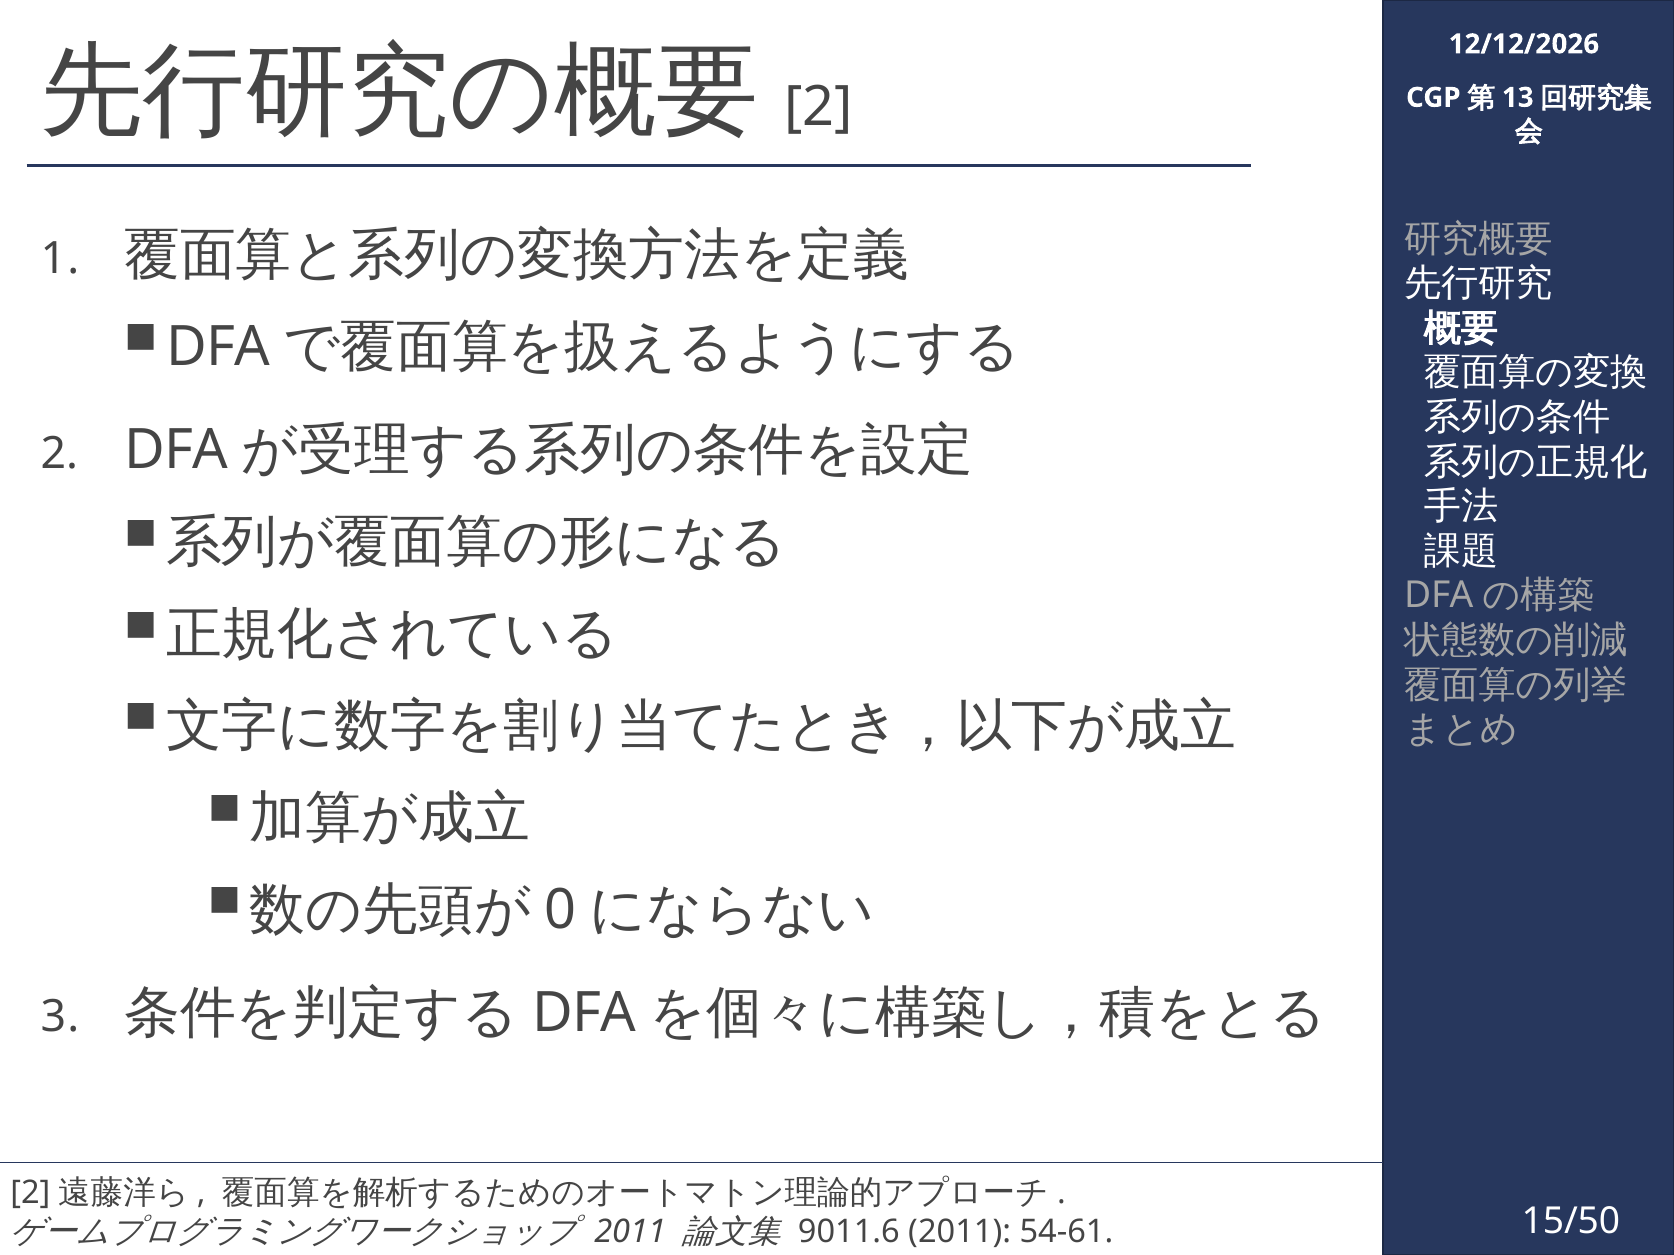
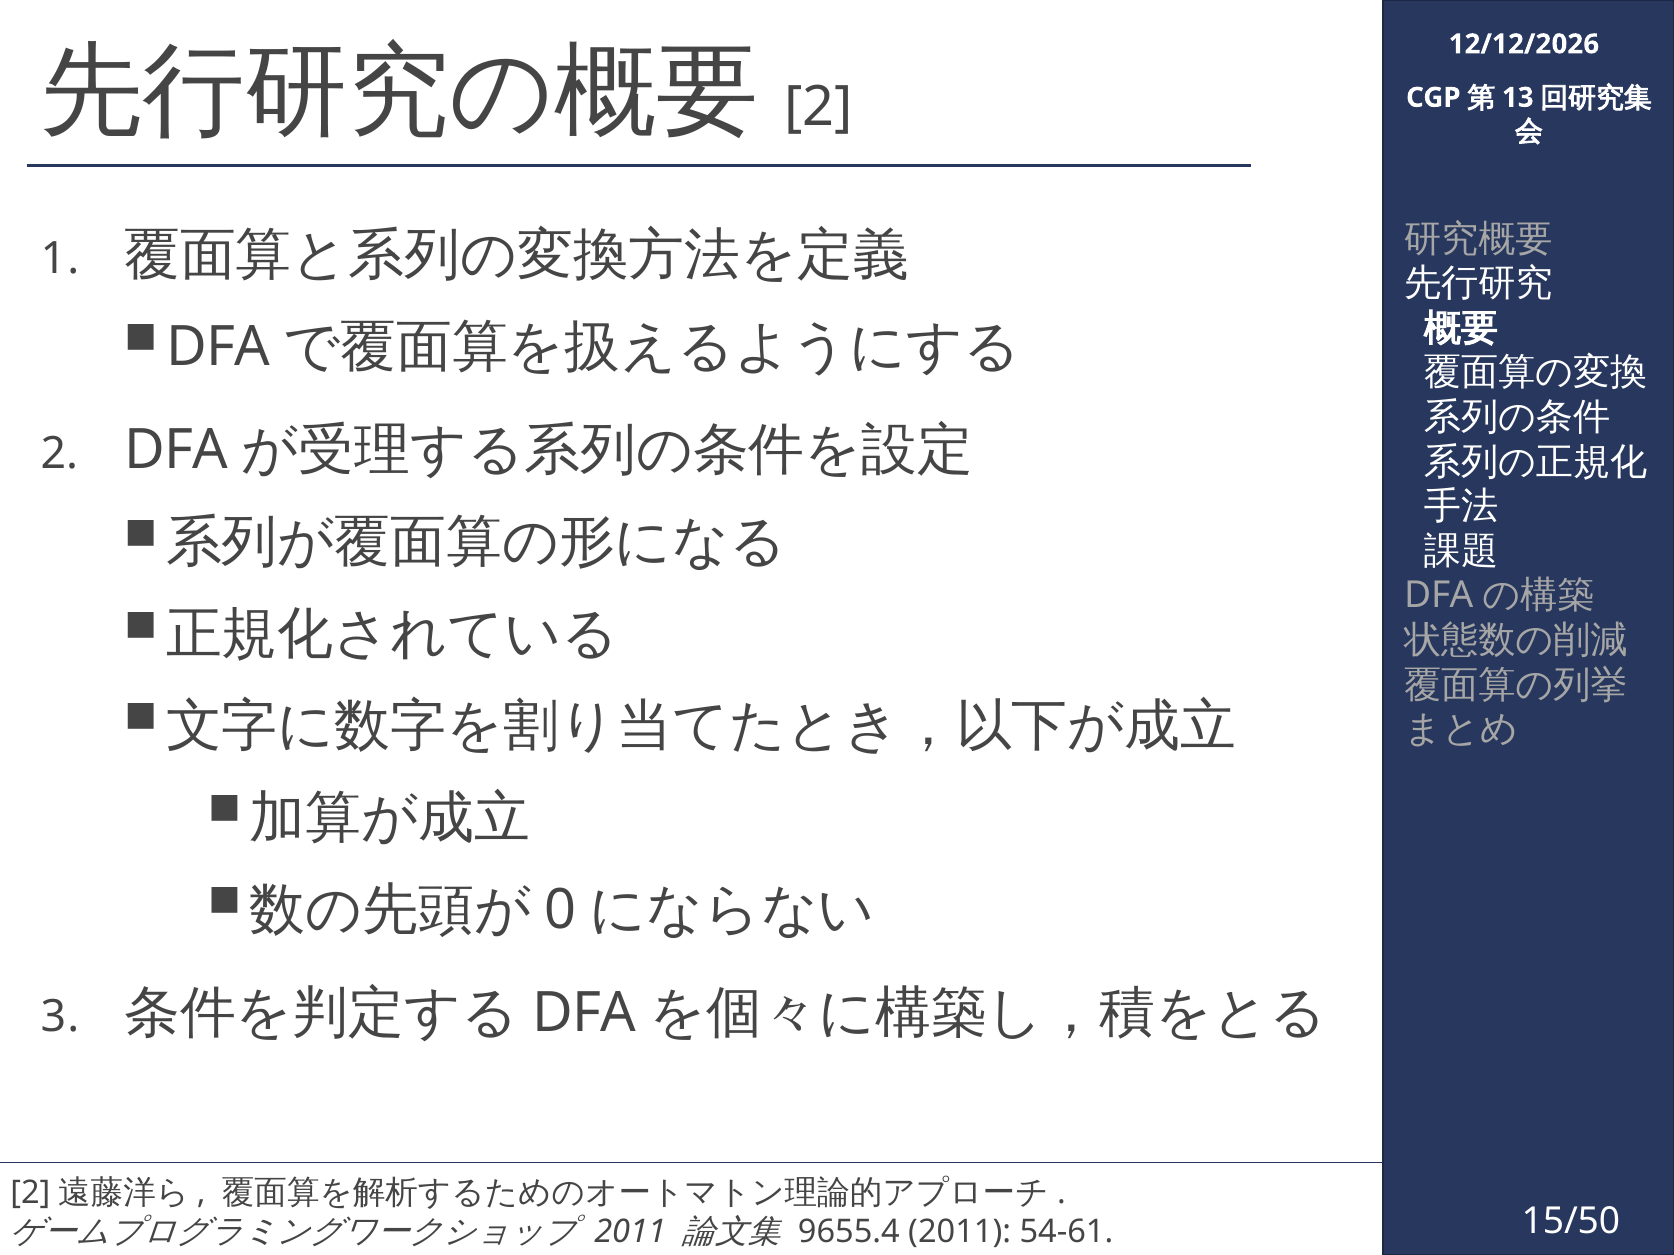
9011.6: 9011.6 -> 9655.4
